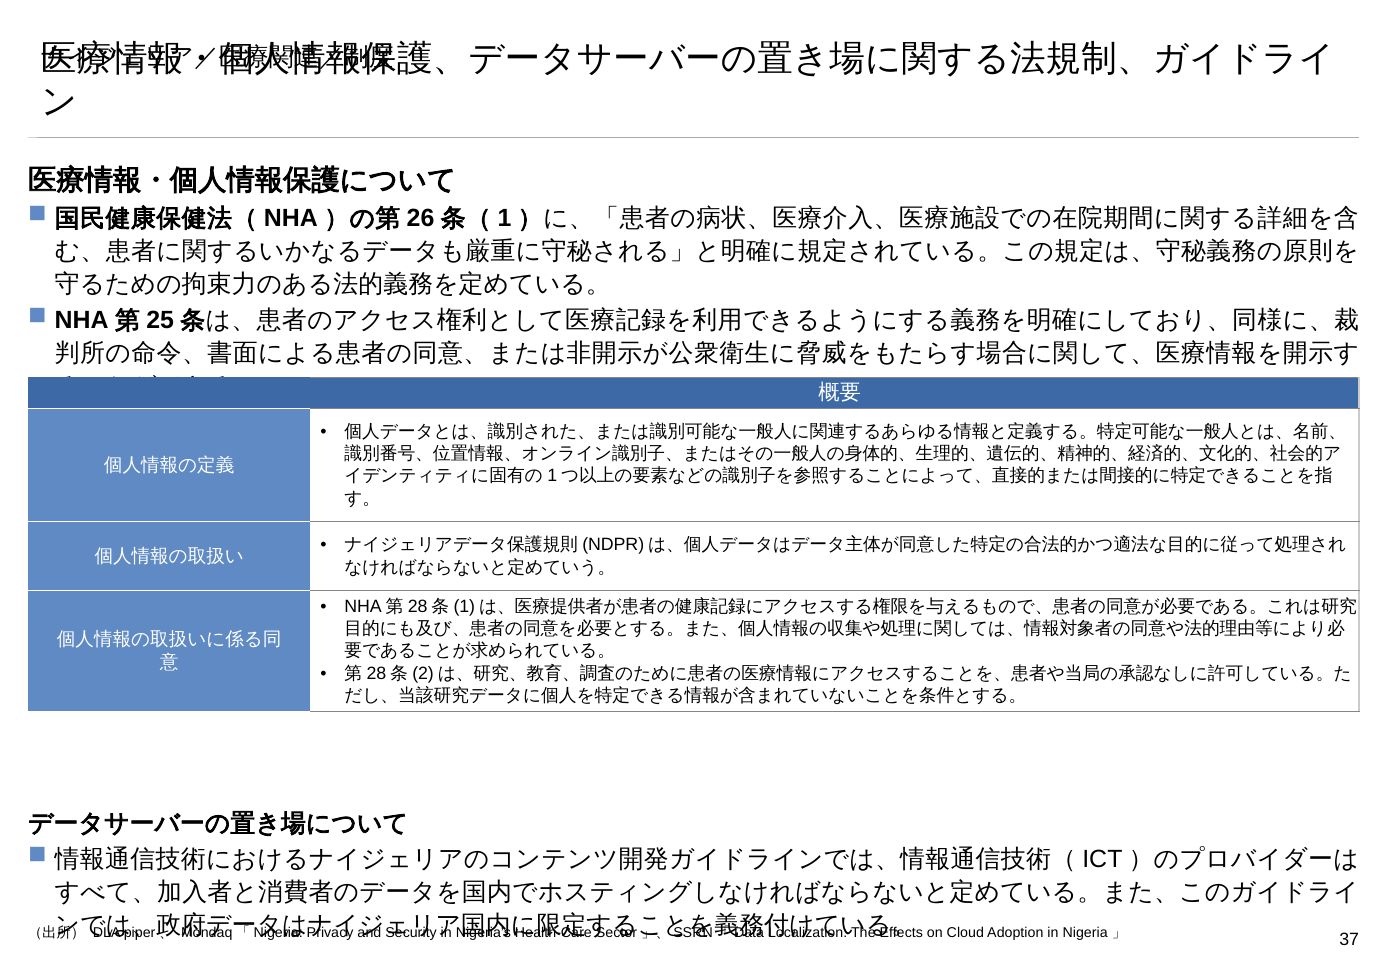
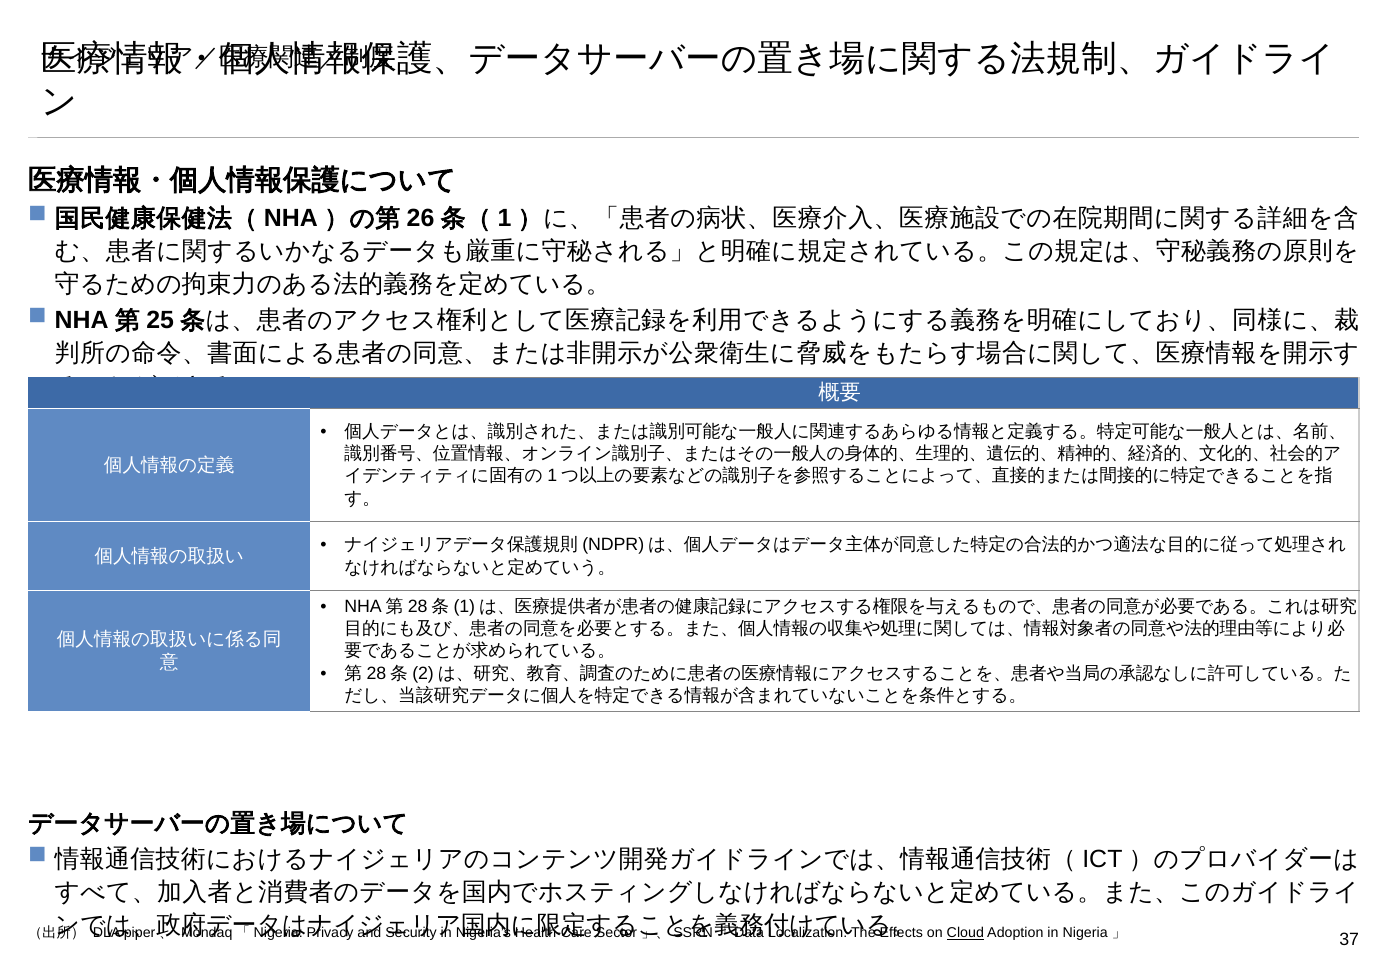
Cloud underline: none -> present
